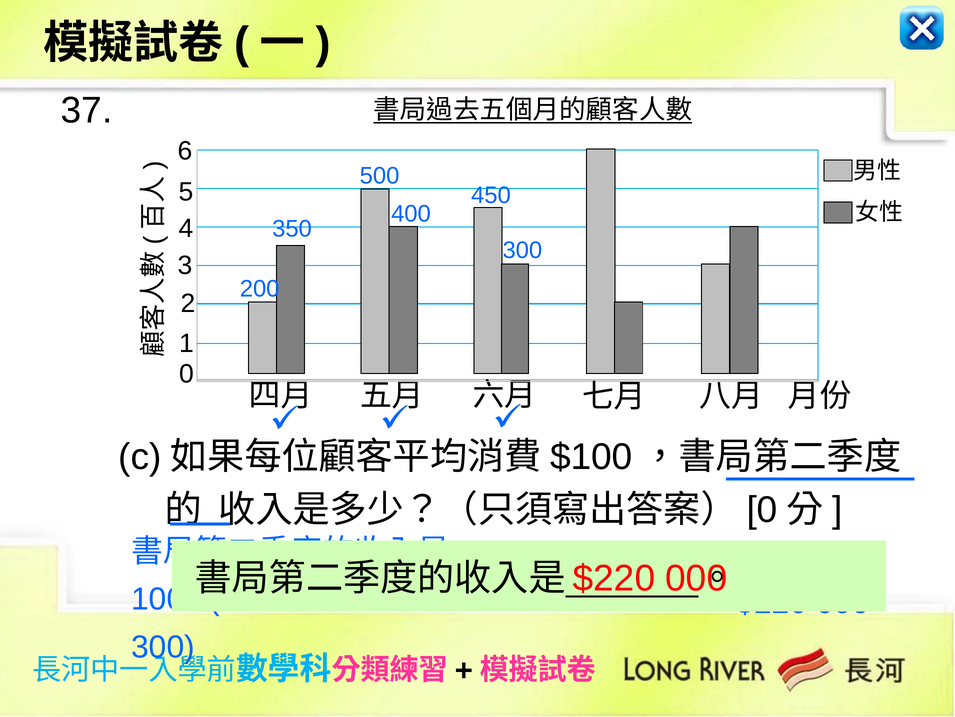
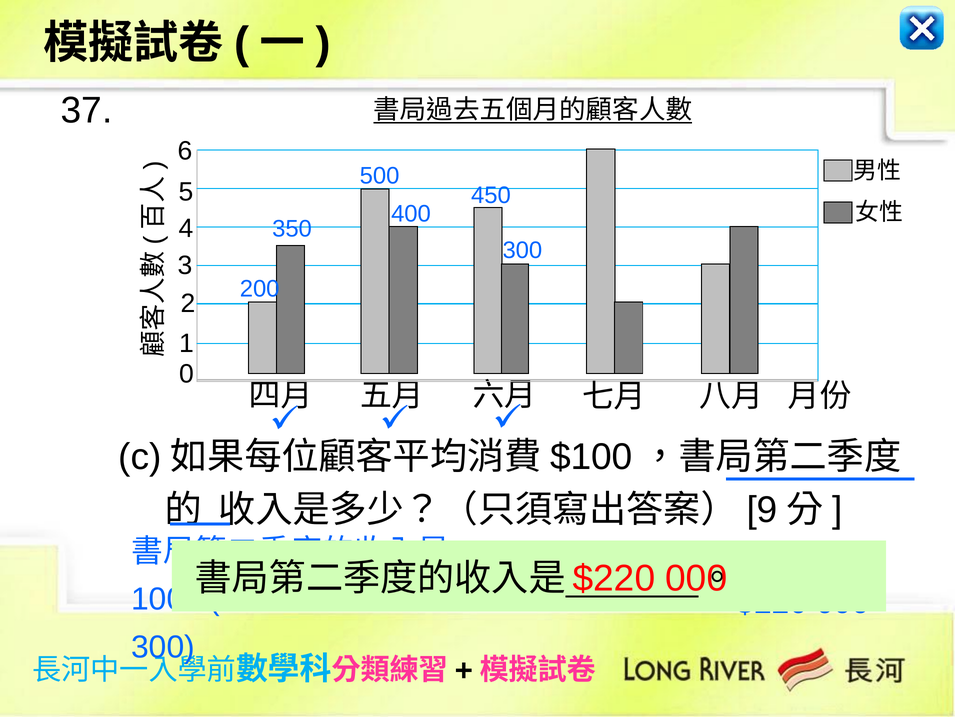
0 at (762, 509): 0 -> 9
